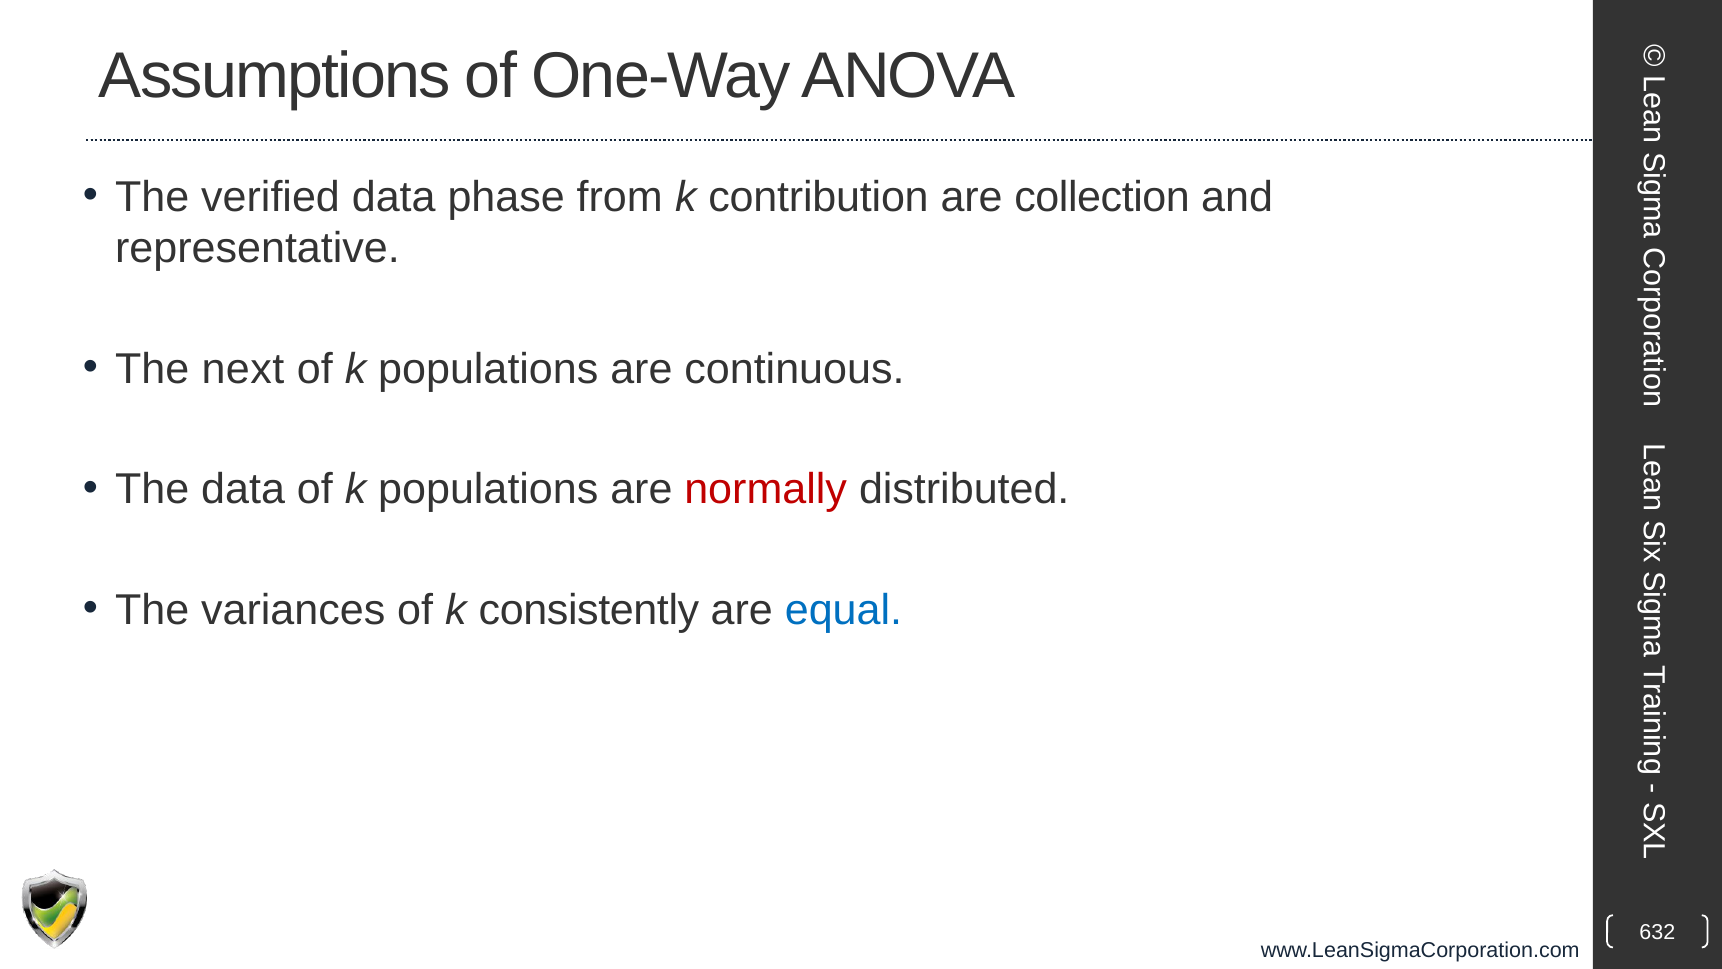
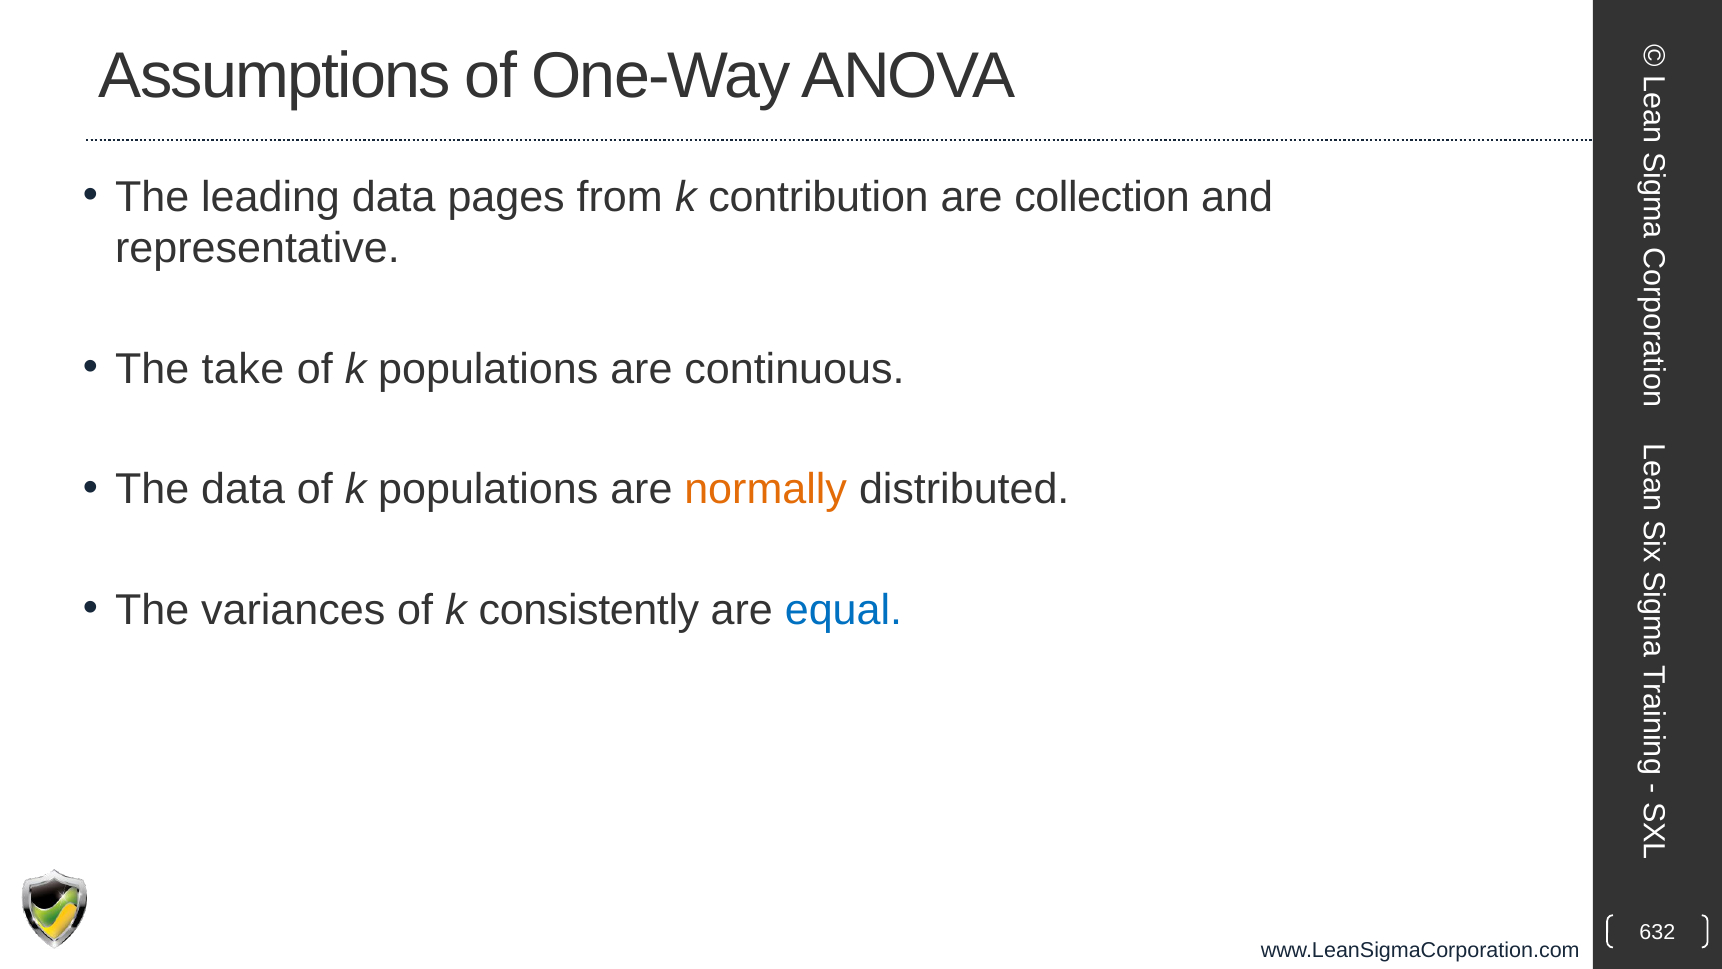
verified: verified -> leading
phase: phase -> pages
next: next -> take
normally colour: red -> orange
